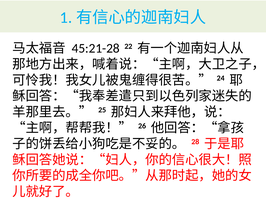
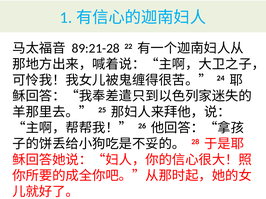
45:21-28: 45:21-28 -> 89:21-28
